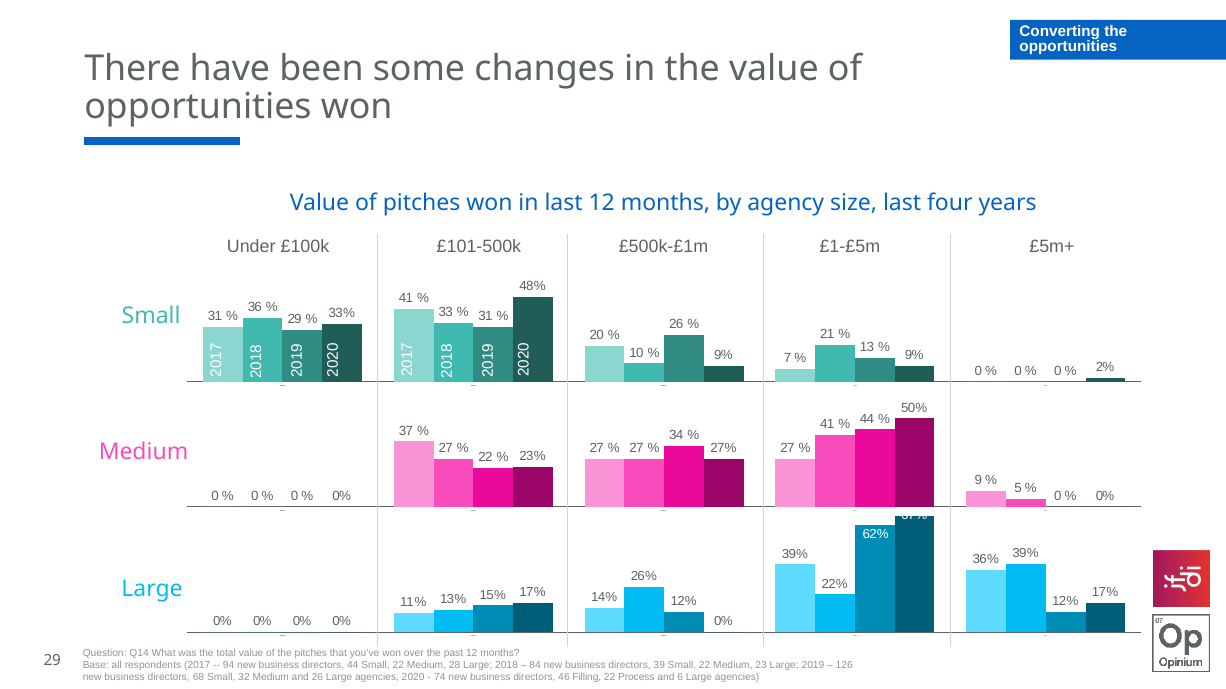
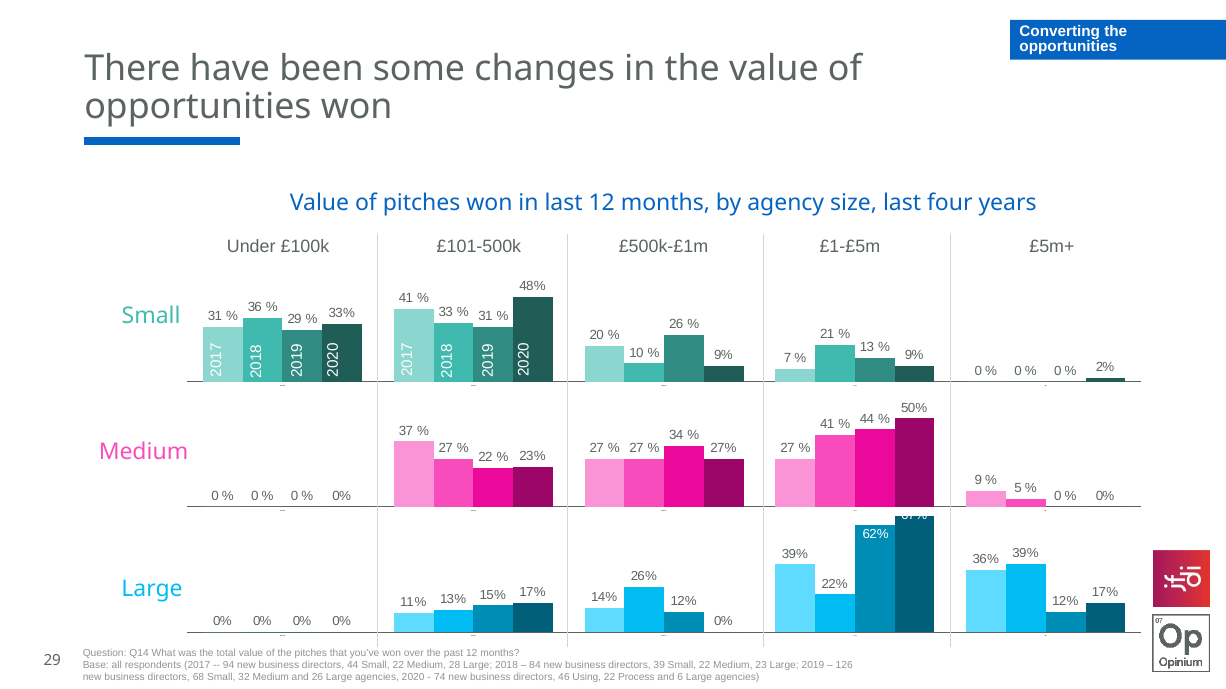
Filling: Filling -> Using
